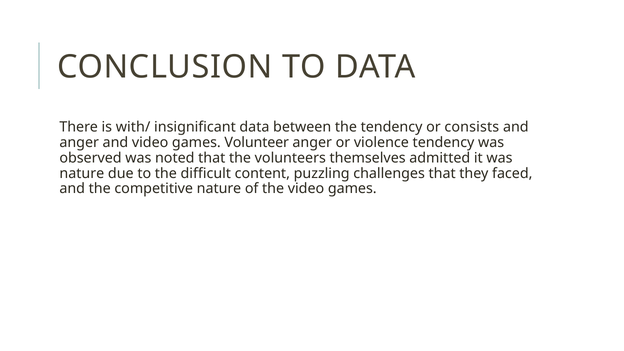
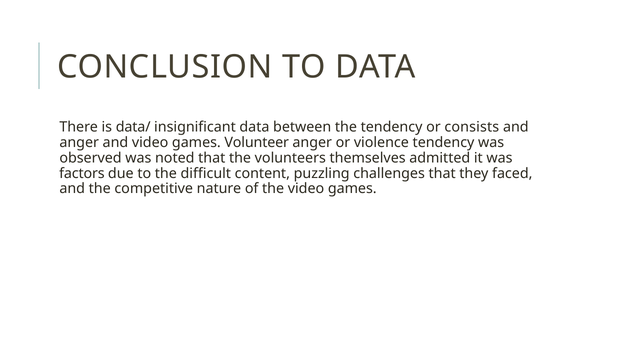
with/: with/ -> data/
nature at (82, 173): nature -> factors
